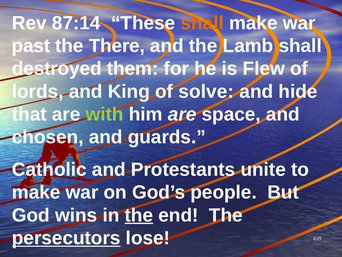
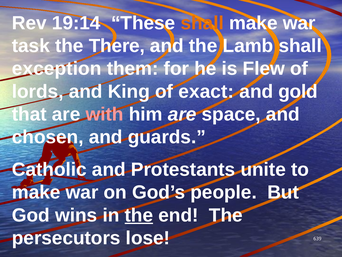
87:14: 87:14 -> 19:14
past: past -> task
destroyed: destroyed -> exception
solve: solve -> exact
hide: hide -> gold
with colour: light green -> pink
persecutors underline: present -> none
